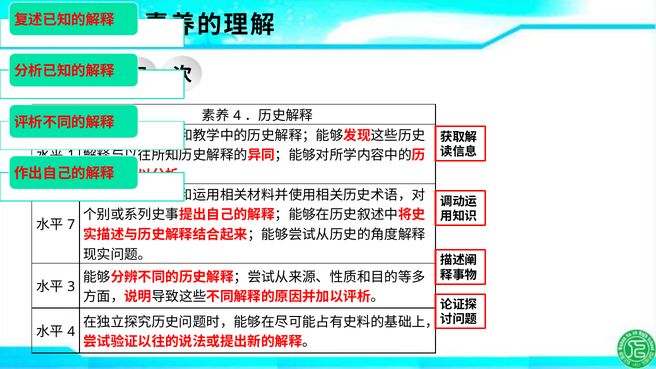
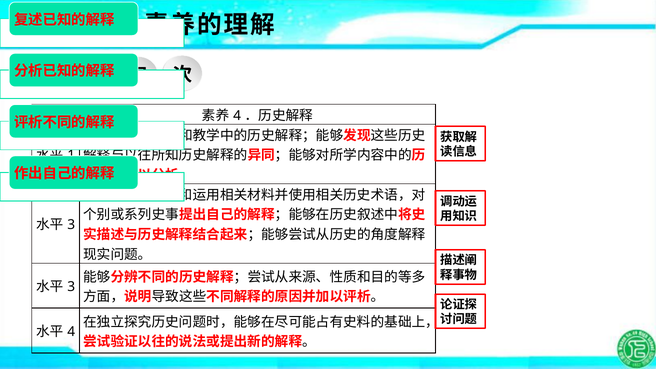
7 at (71, 225): 7 -> 3
